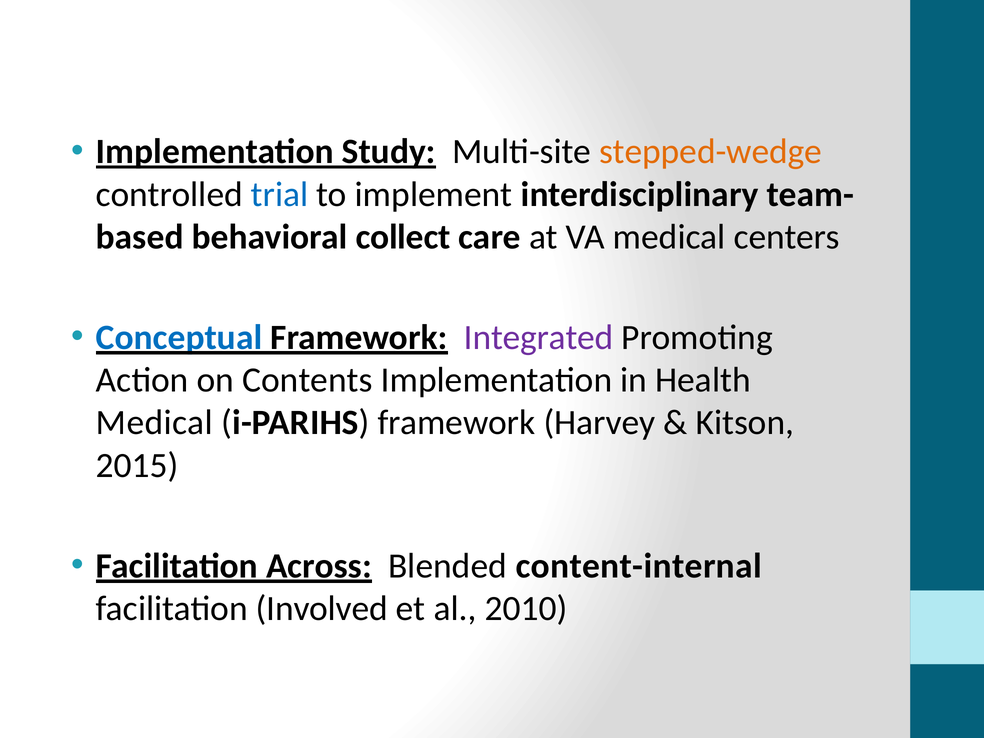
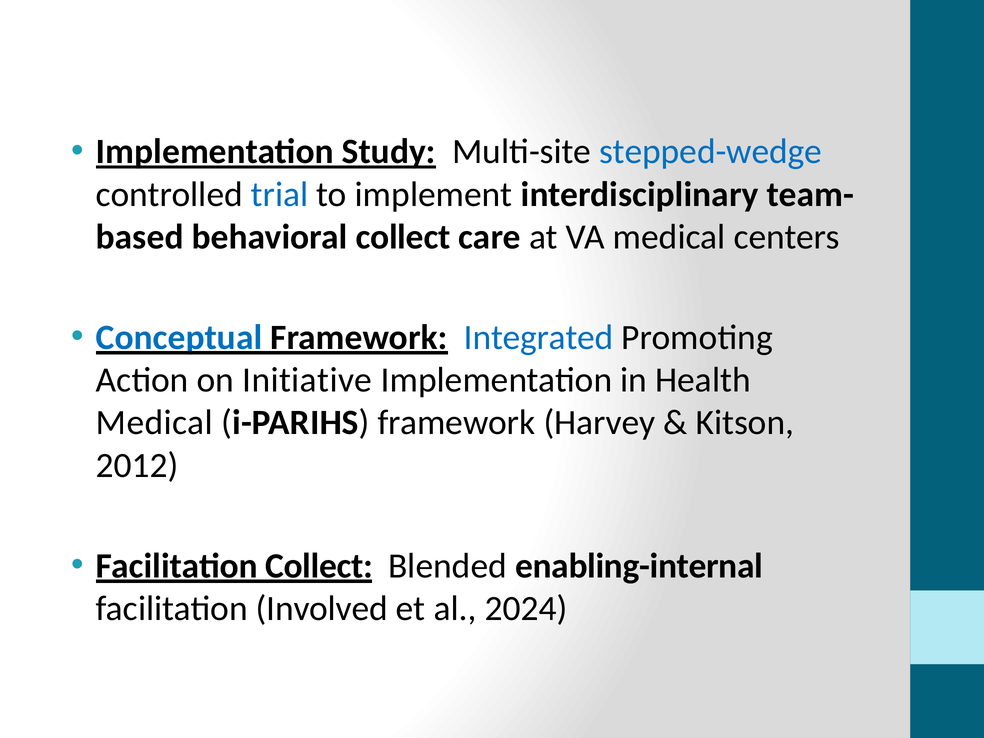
stepped-wedge colour: orange -> blue
Integrated colour: purple -> blue
Contents: Contents -> Initiative
2015: 2015 -> 2012
Facilitation Across: Across -> Collect
content-internal: content-internal -> enabling-internal
2010: 2010 -> 2024
